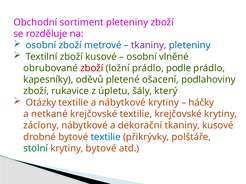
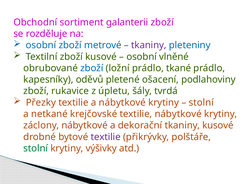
sortiment pleteniny: pleteniny -> galanterii
zboží at (92, 68) colour: red -> blue
podle: podle -> tkané
který: který -> tvrdá
Otázky: Otázky -> Přezky
háčky at (201, 103): háčky -> stolní
textilie krejčovské: krejčovské -> nábytkové
textilie at (106, 137) colour: blue -> purple
krytiny bytové: bytové -> výšivky
